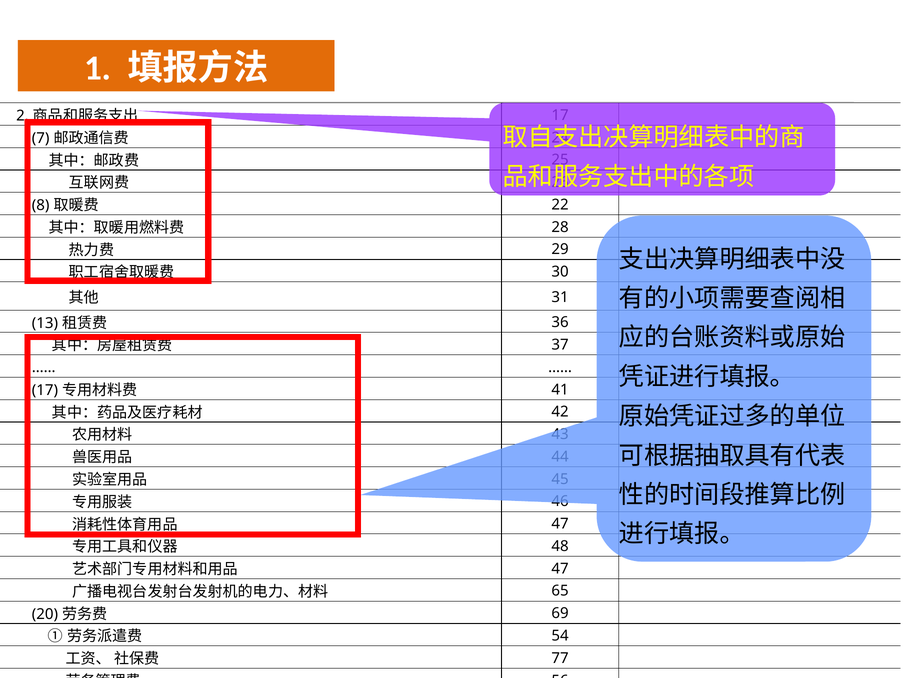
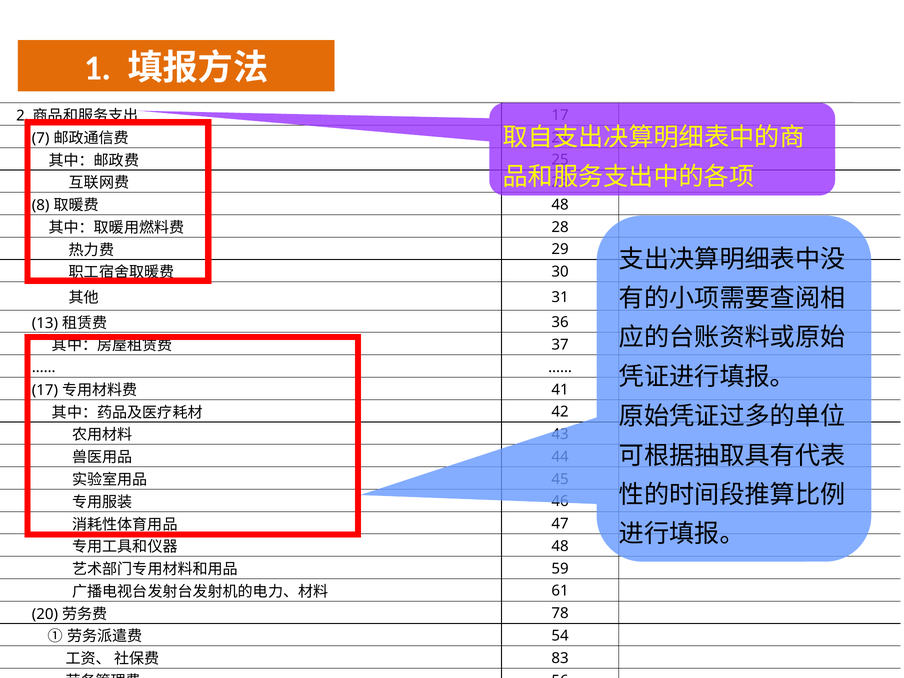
22 at (560, 205): 22 -> 48
47 at (560, 569): 47 -> 59
65: 65 -> 61
69: 69 -> 78
77: 77 -> 83
